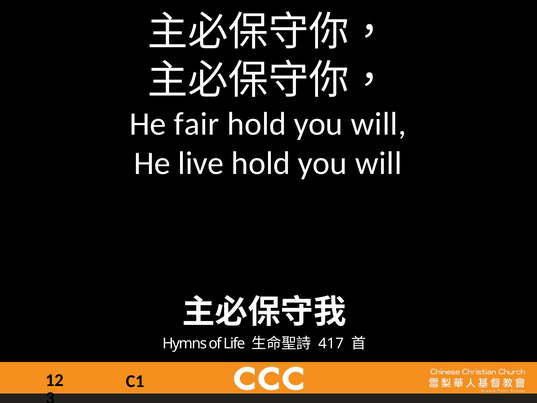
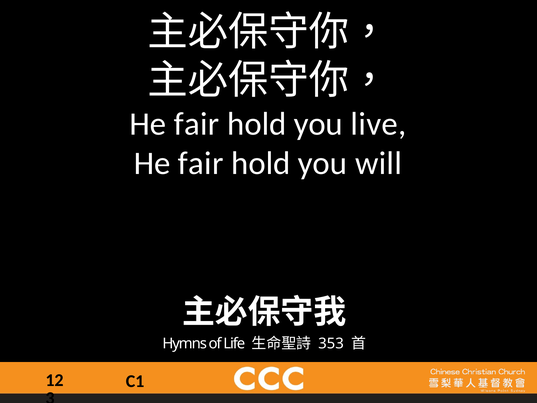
will at (378, 124): will -> live
live at (201, 163): live -> fair
417: 417 -> 353
